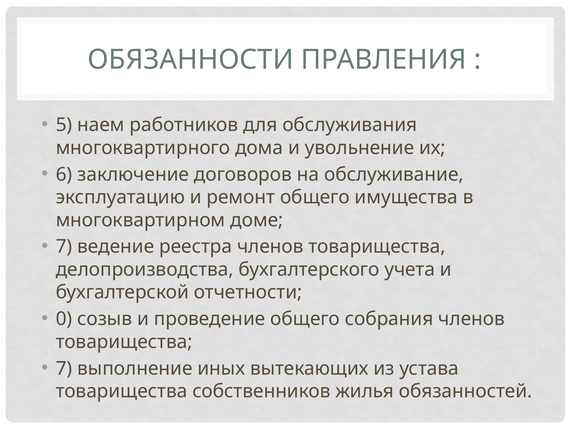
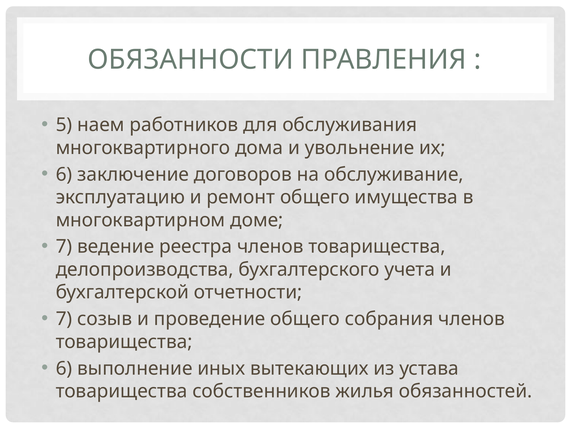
0 at (64, 319): 0 -> 7
7 at (64, 369): 7 -> 6
